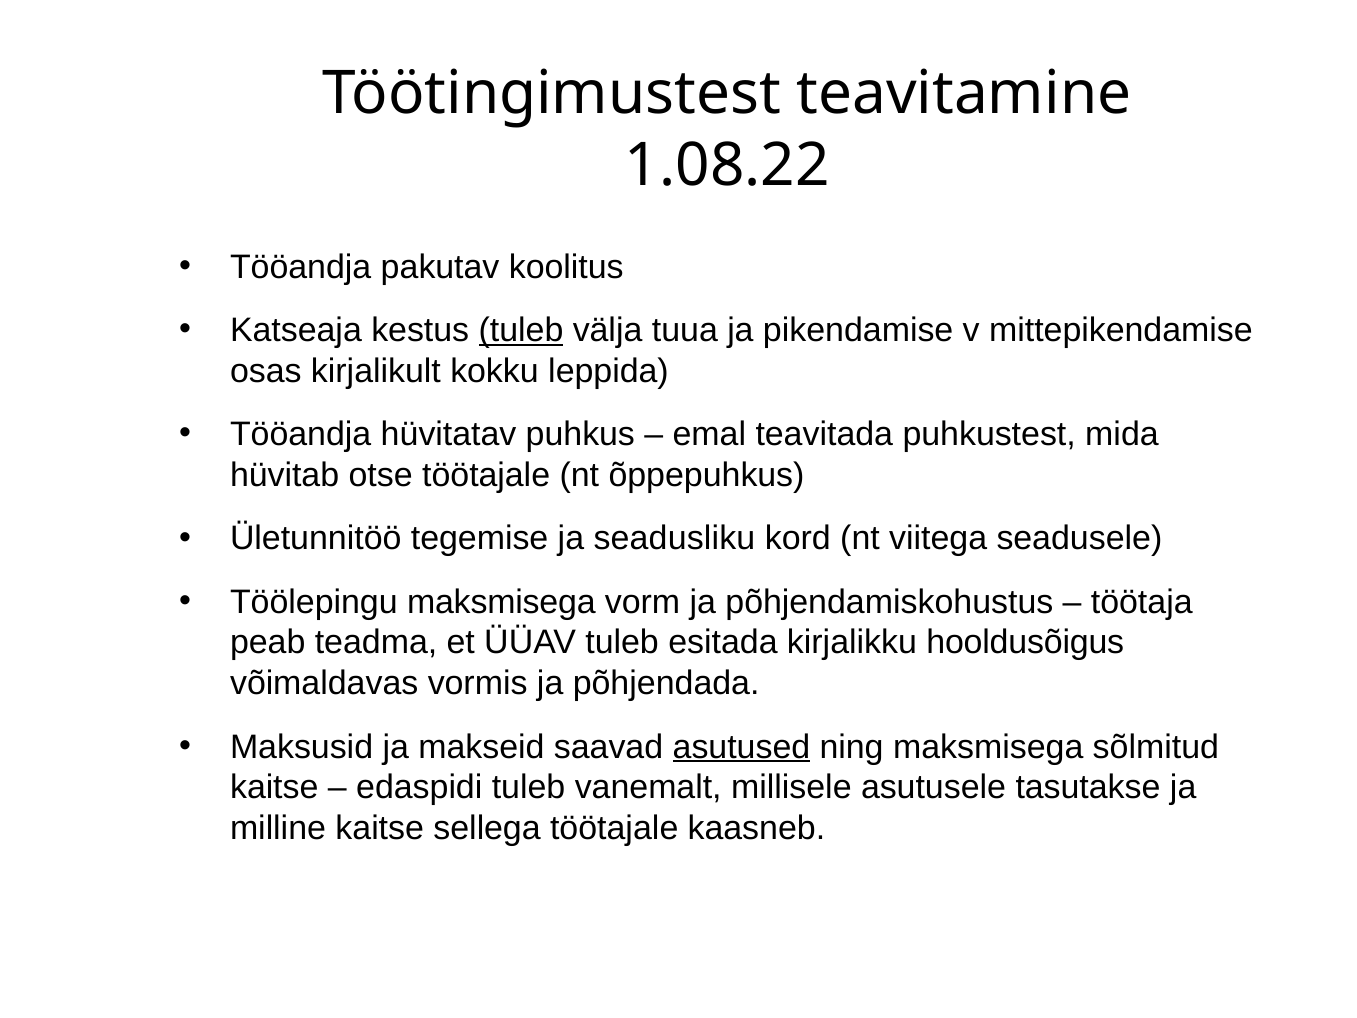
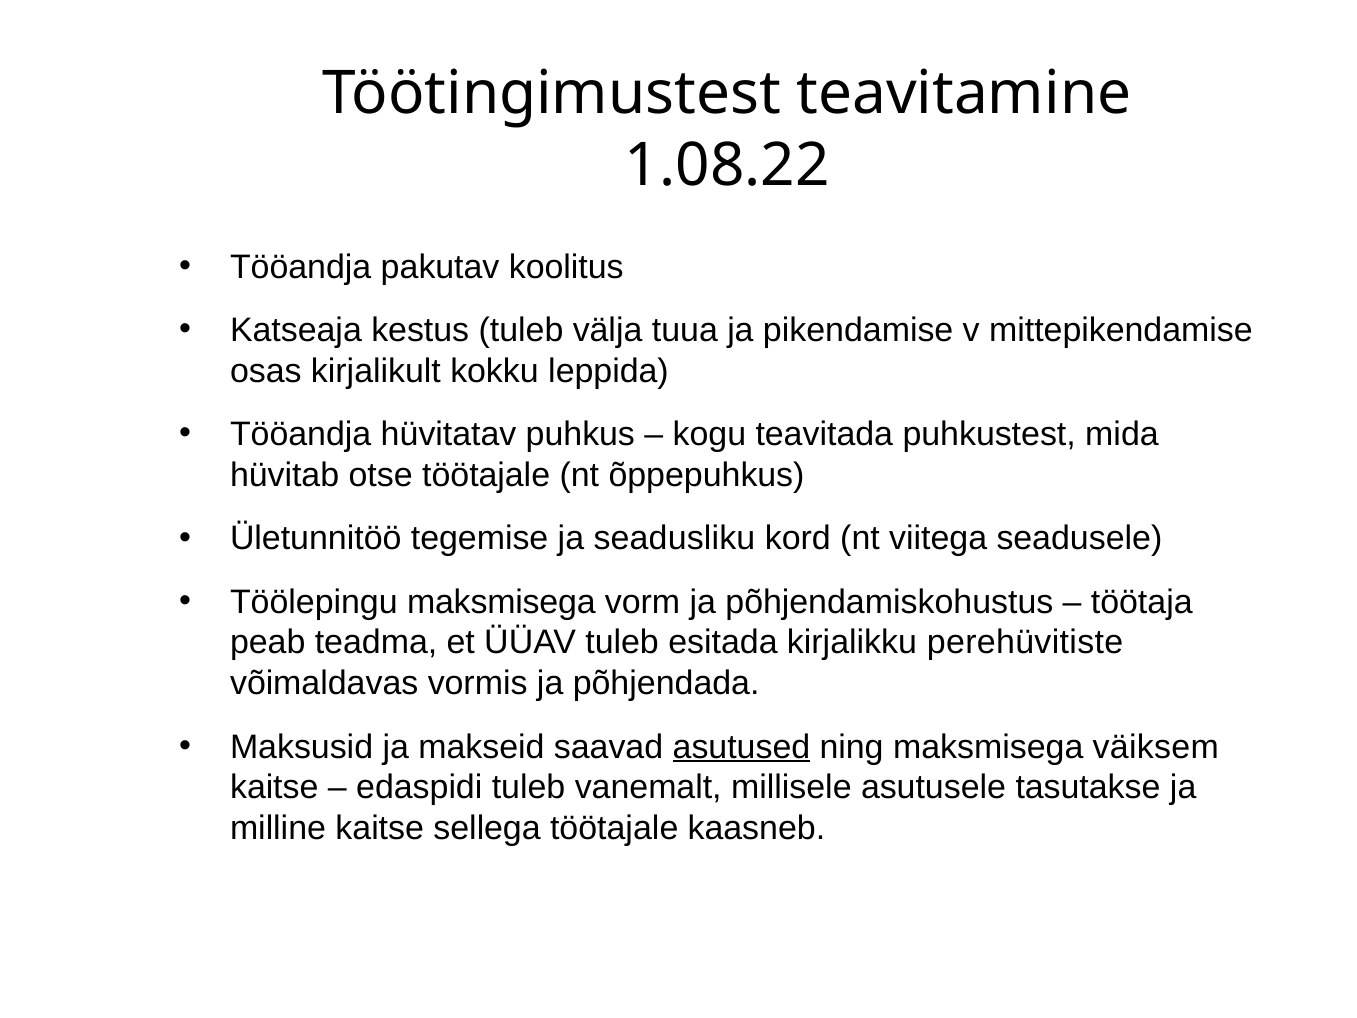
tuleb at (521, 330) underline: present -> none
emal: emal -> kogu
hooldusõigus: hooldusõigus -> perehüvitiste
sõlmitud: sõlmitud -> väiksem
